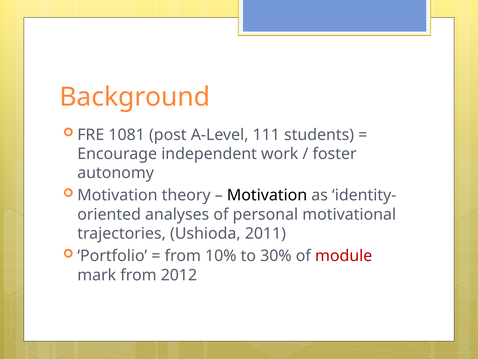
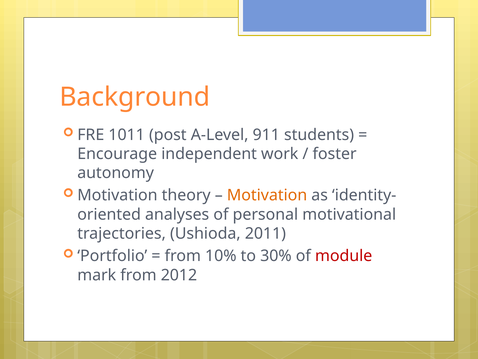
1081: 1081 -> 1011
111: 111 -> 911
Motivation at (267, 195) colour: black -> orange
